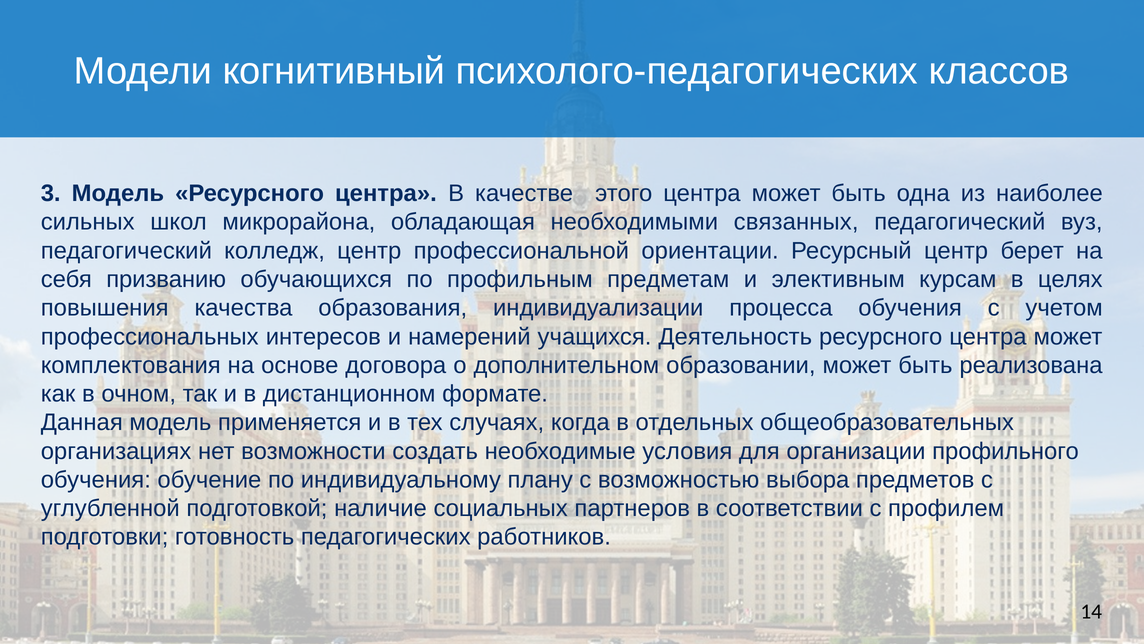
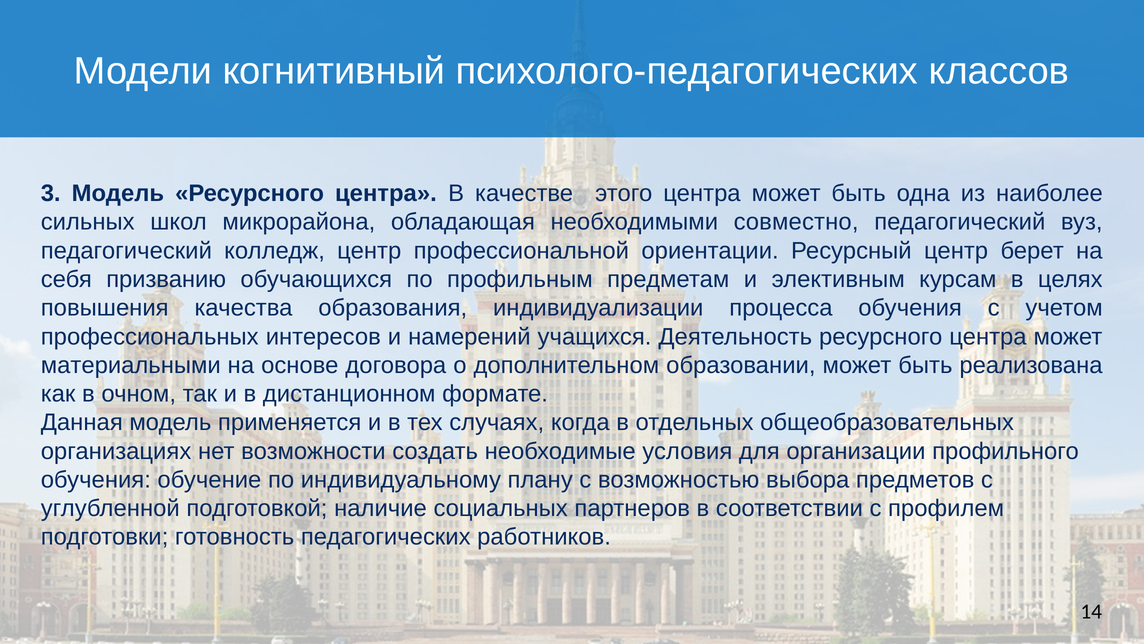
связанных: связанных -> совместно
комплектования: комплектования -> материальными
